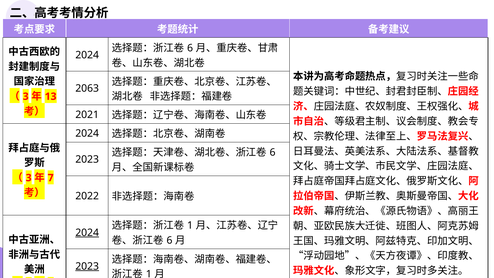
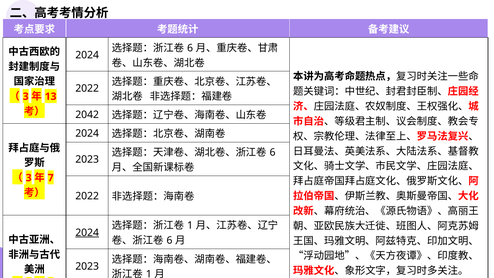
2063 at (87, 89): 2063 -> 2022
2021: 2021 -> 2042
2023 at (87, 266) underline: present -> none
